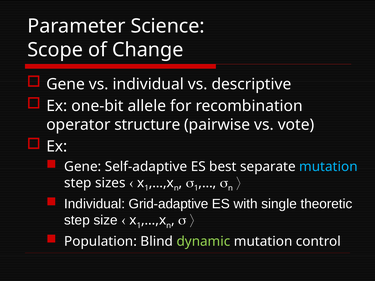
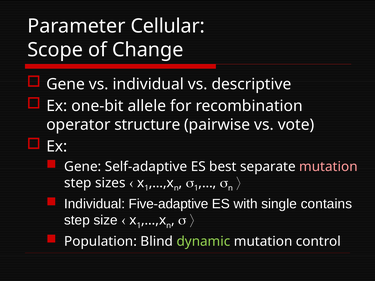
Science: Science -> Cellular
mutation at (328, 167) colour: light blue -> pink
Grid-adaptive: Grid-adaptive -> Five-adaptive
theoretic: theoretic -> contains
